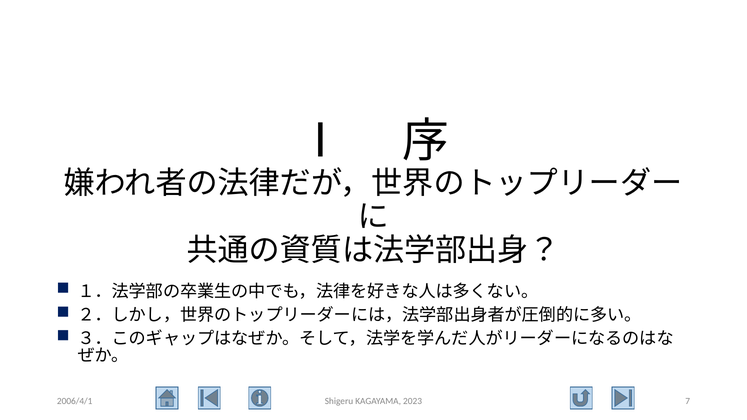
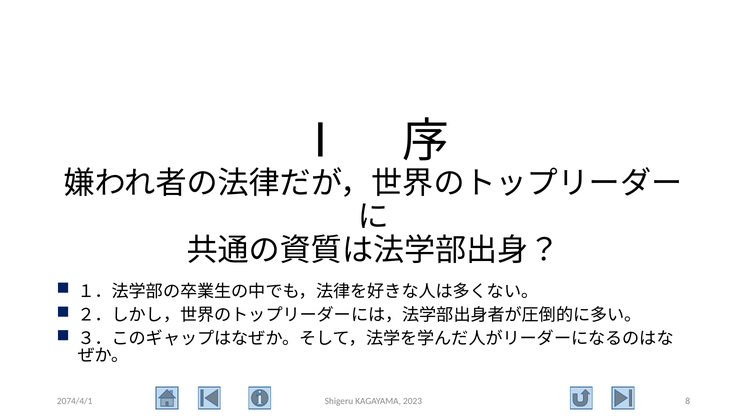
2006/4/1: 2006/4/1 -> 2074/4/1
7: 7 -> 8
